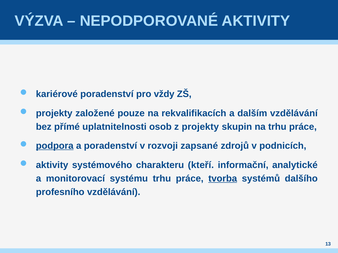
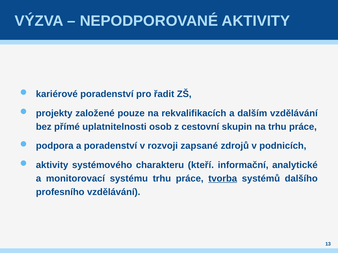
vždy: vždy -> řadit
z projekty: projekty -> cestovní
podpora underline: present -> none
